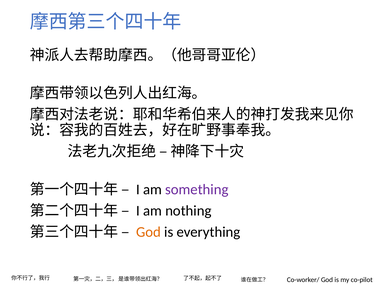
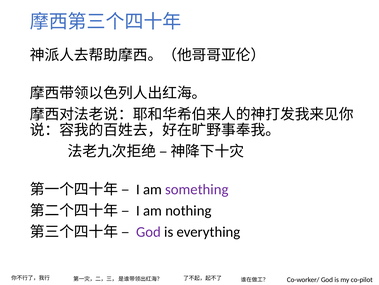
God at (149, 231) colour: orange -> purple
